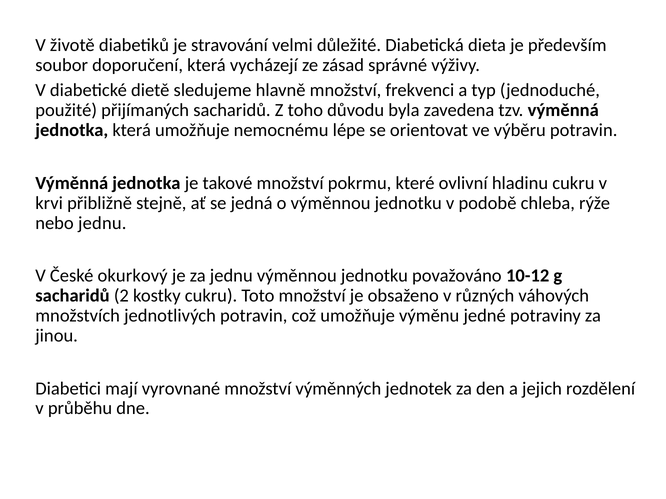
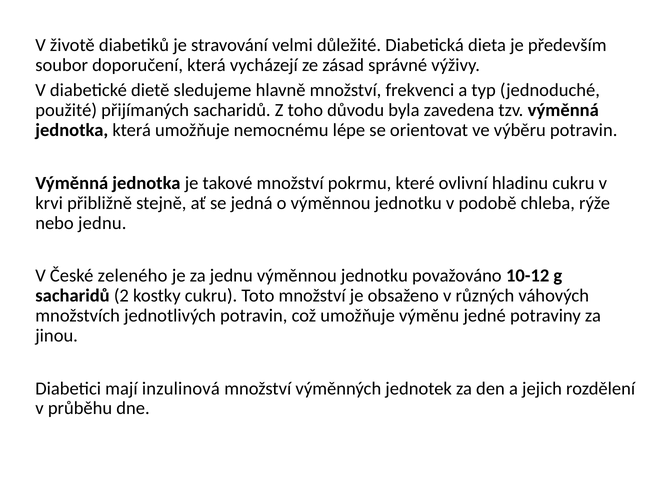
okurkový: okurkový -> zeleného
vyrovnané: vyrovnané -> inzulinová
